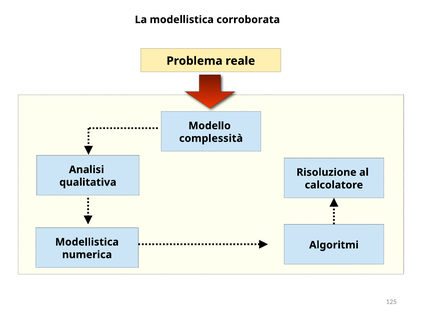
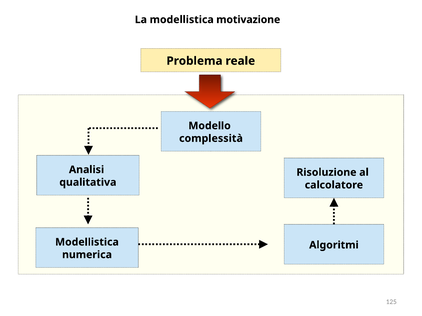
corroborata: corroborata -> motivazione
